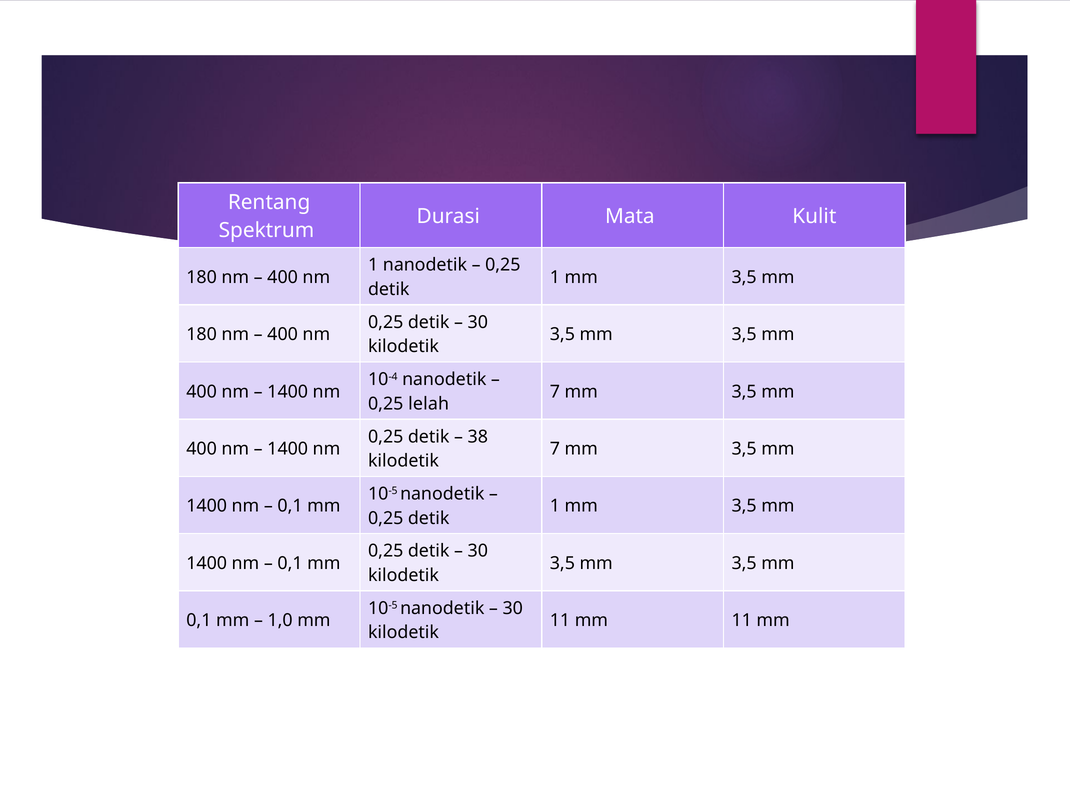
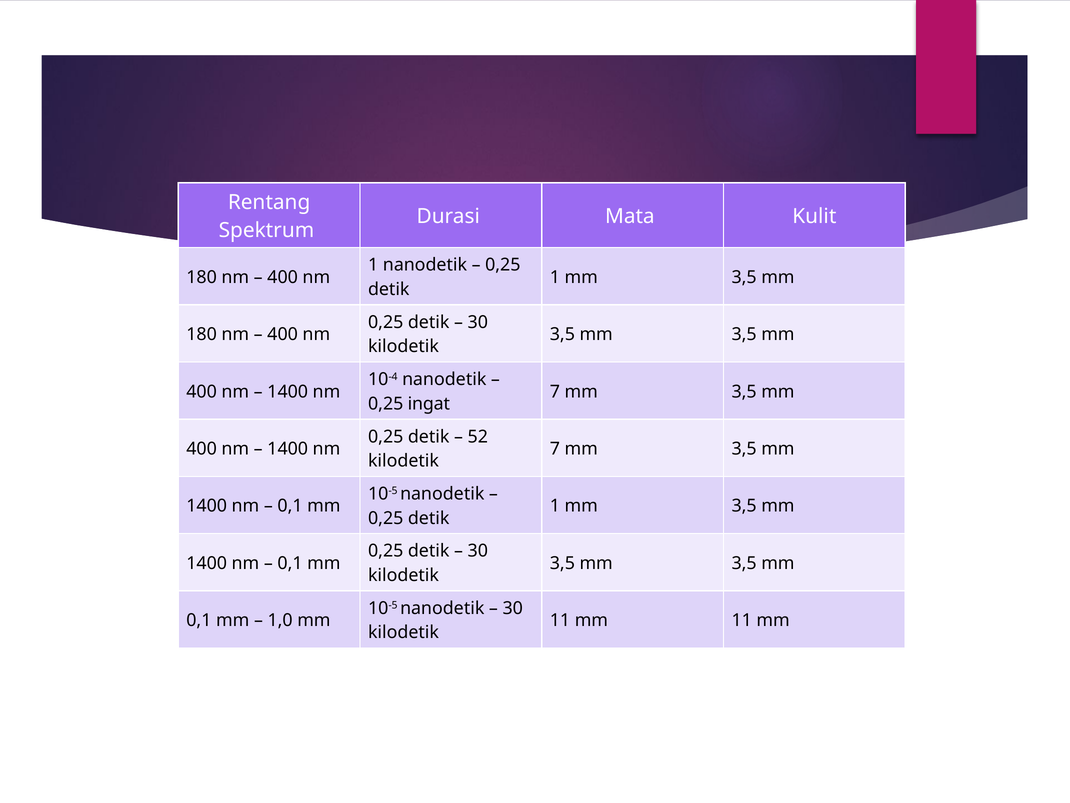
lelah: lelah -> ingat
38: 38 -> 52
